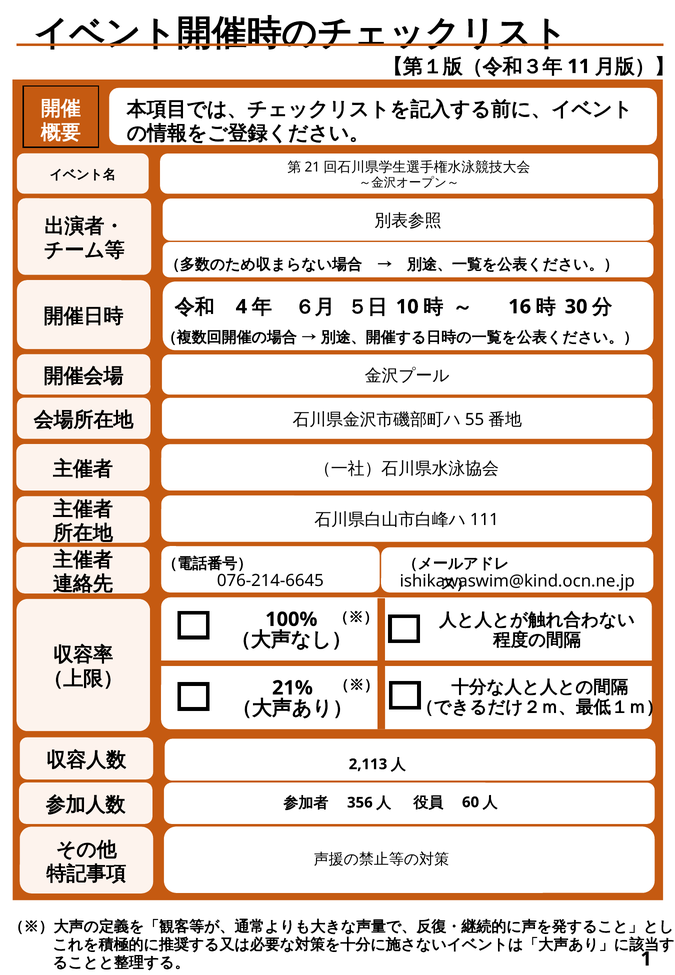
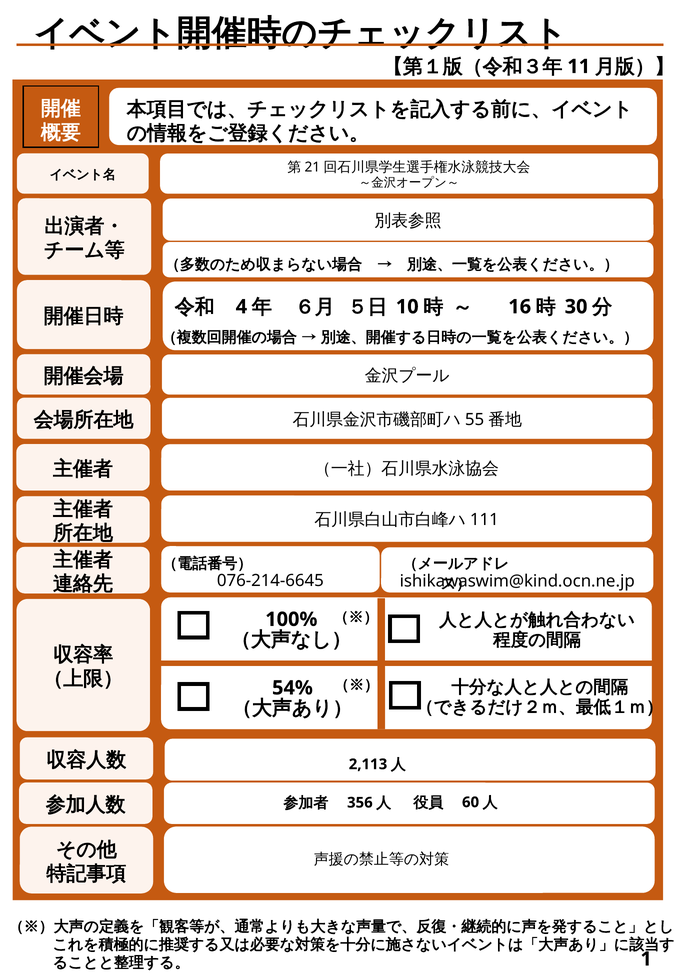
21%: 21% -> 54%
